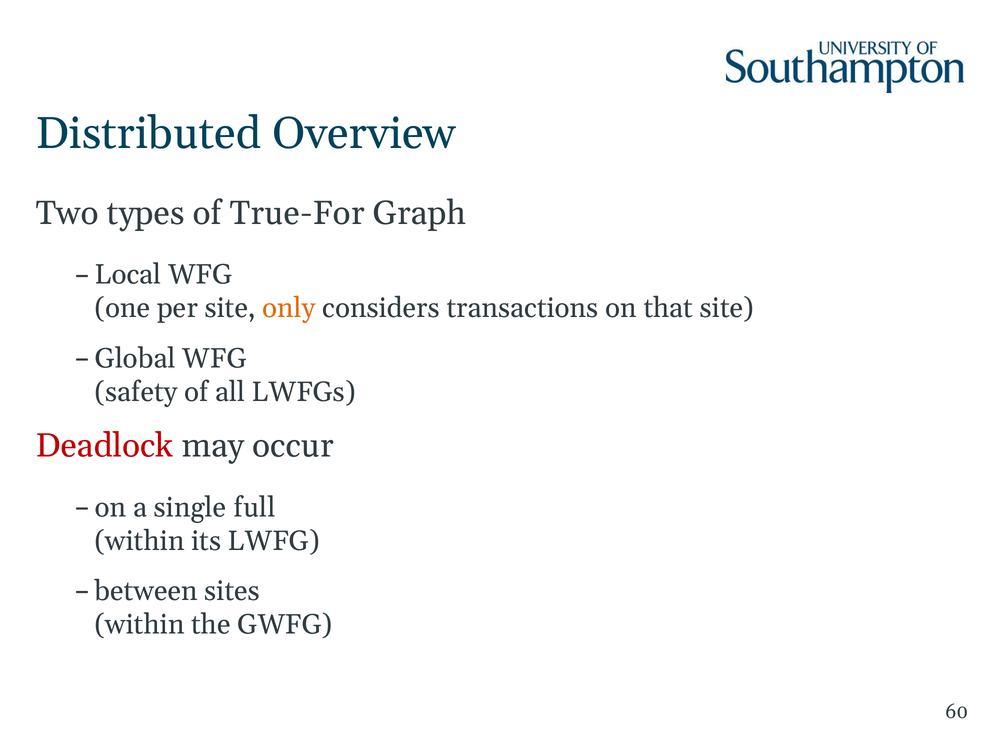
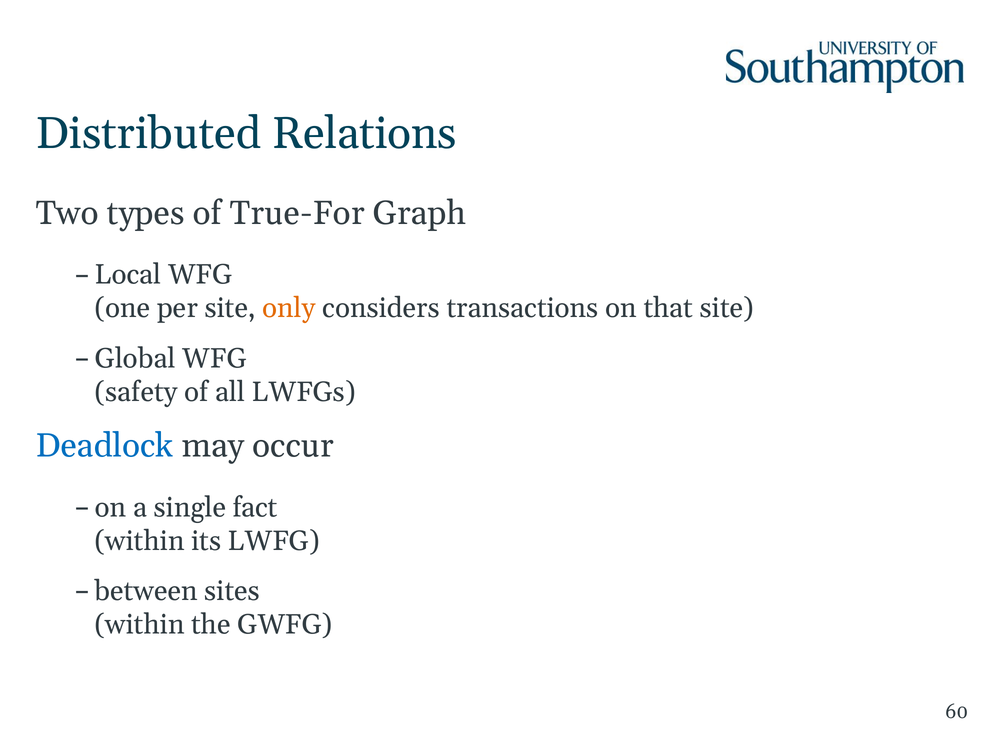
Overview: Overview -> Relations
Deadlock colour: red -> blue
full: full -> fact
